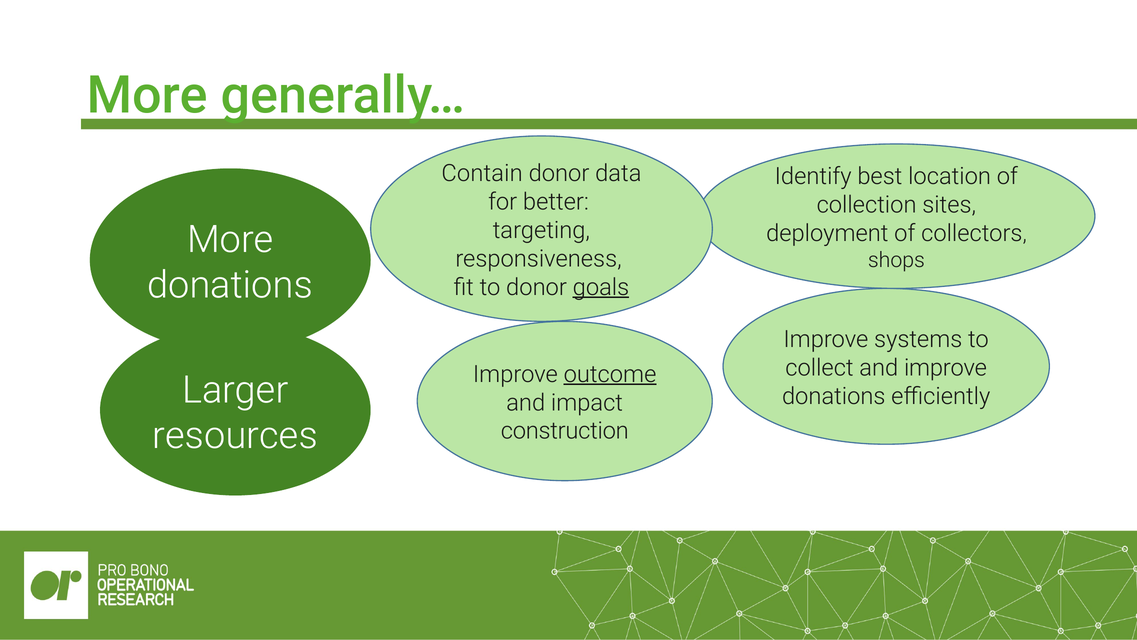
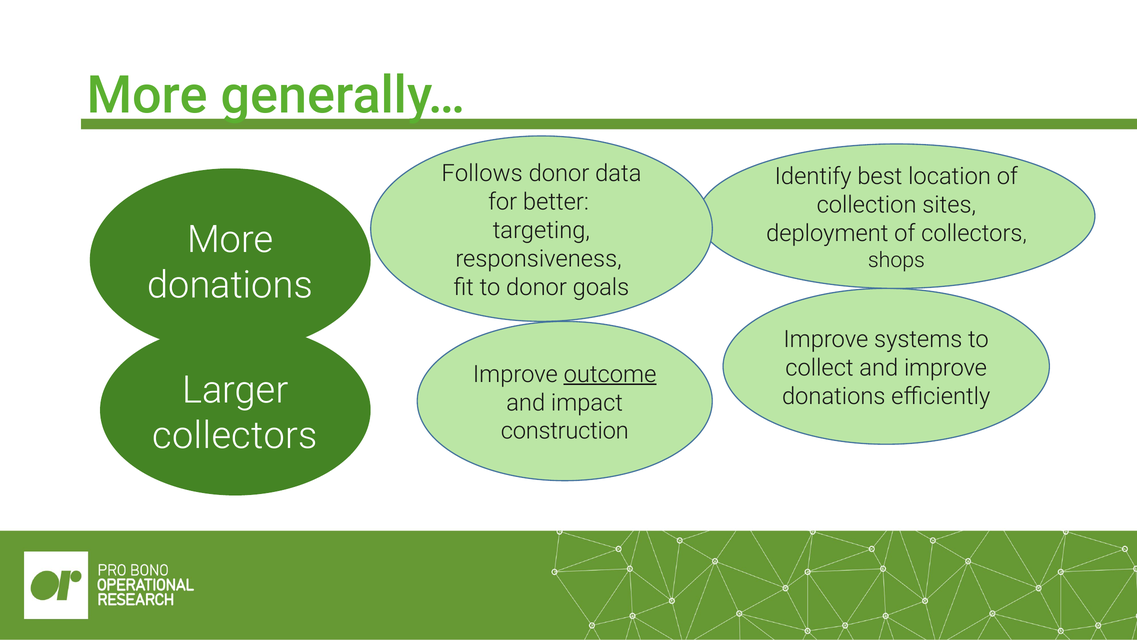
Contain: Contain -> Follows
goals underline: present -> none
resources at (235, 435): resources -> collectors
